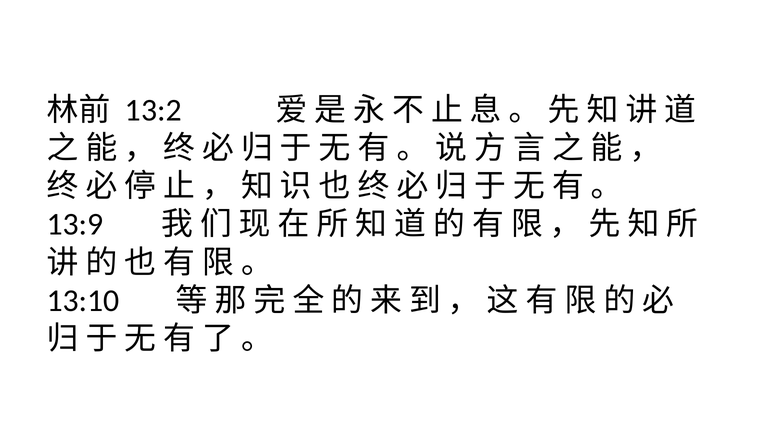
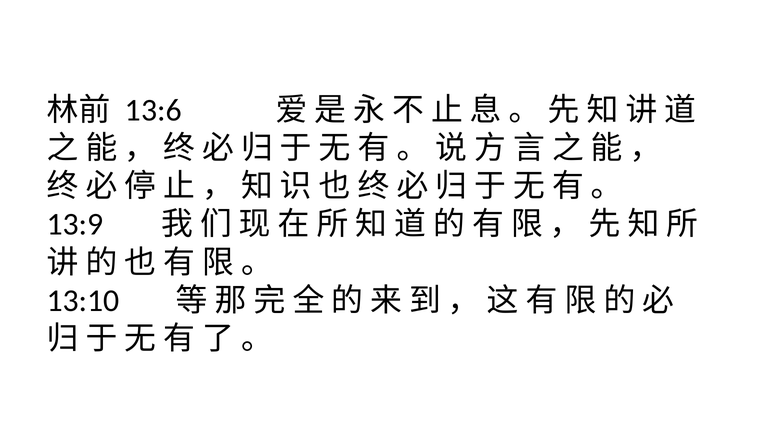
13:2: 13:2 -> 13:6
